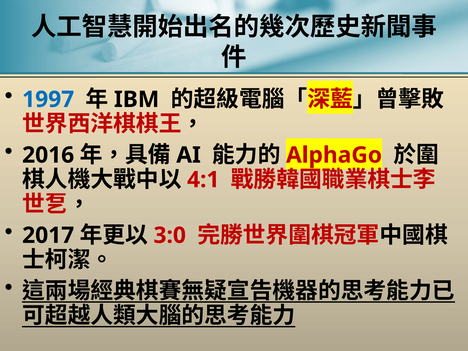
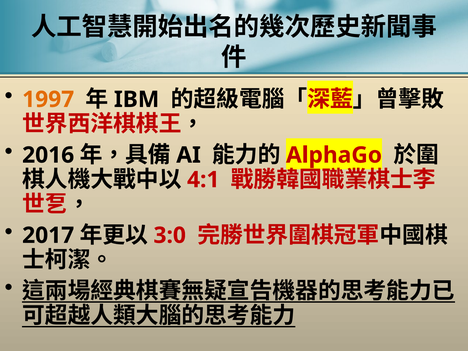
1997 colour: blue -> orange
